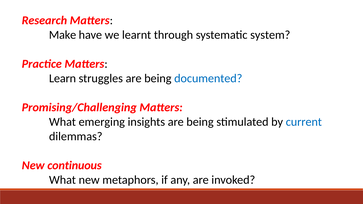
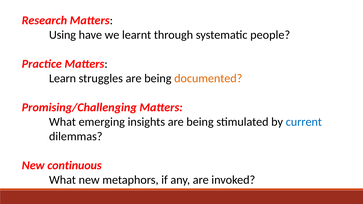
Make: Make -> Using
system: system -> people
documented colour: blue -> orange
